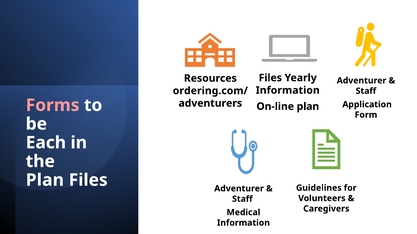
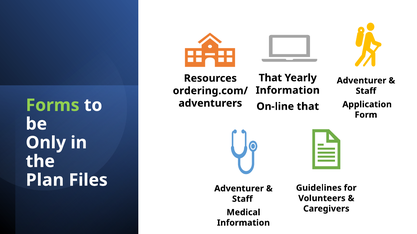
Files at (270, 78): Files -> That
Forms colour: pink -> light green
On-line plan: plan -> that
Each: Each -> Only
